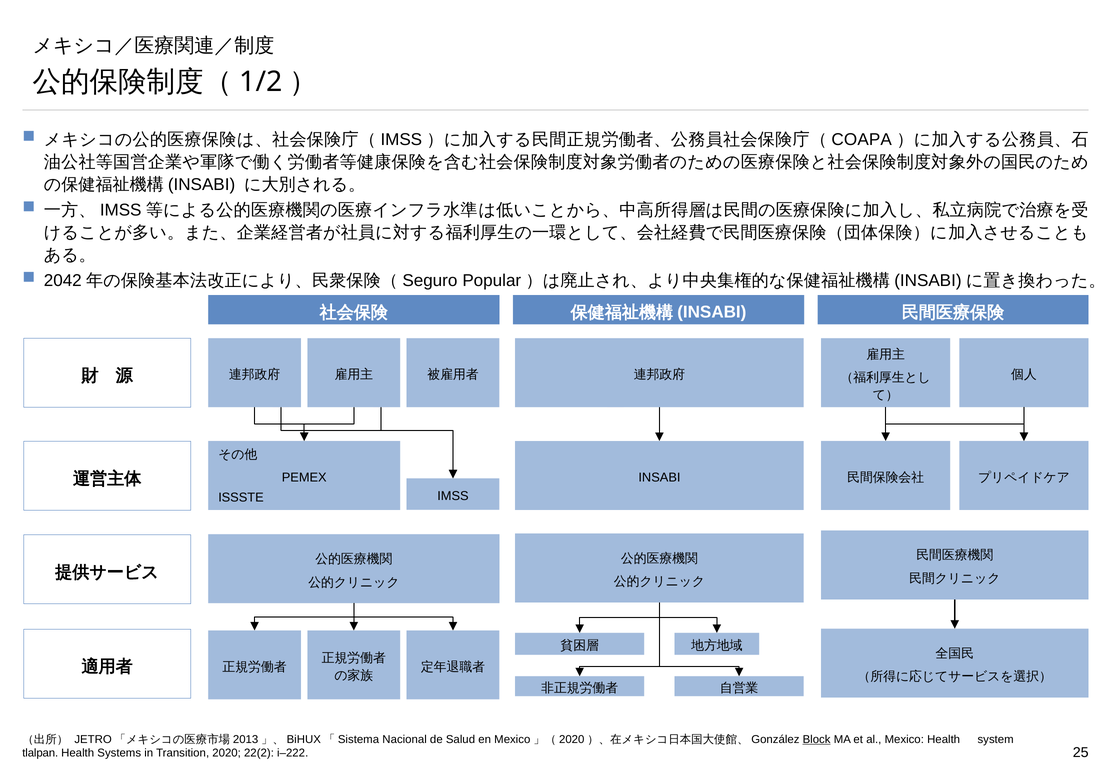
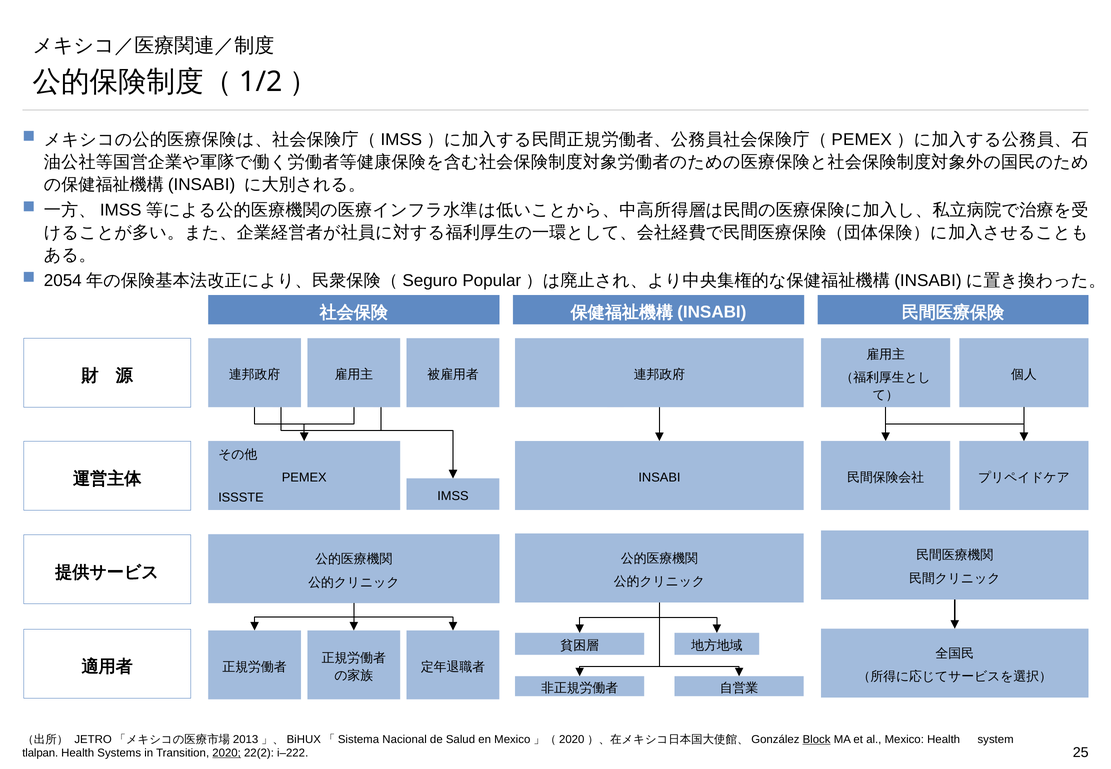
COAPA at (862, 140): COAPA -> PEMEX
2042: 2042 -> 2054
2020 underline: none -> present
